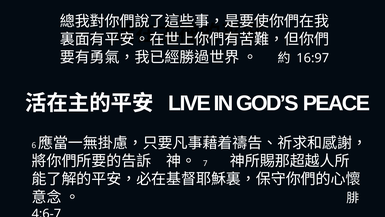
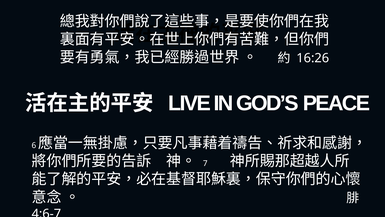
16:97: 16:97 -> 16:26
